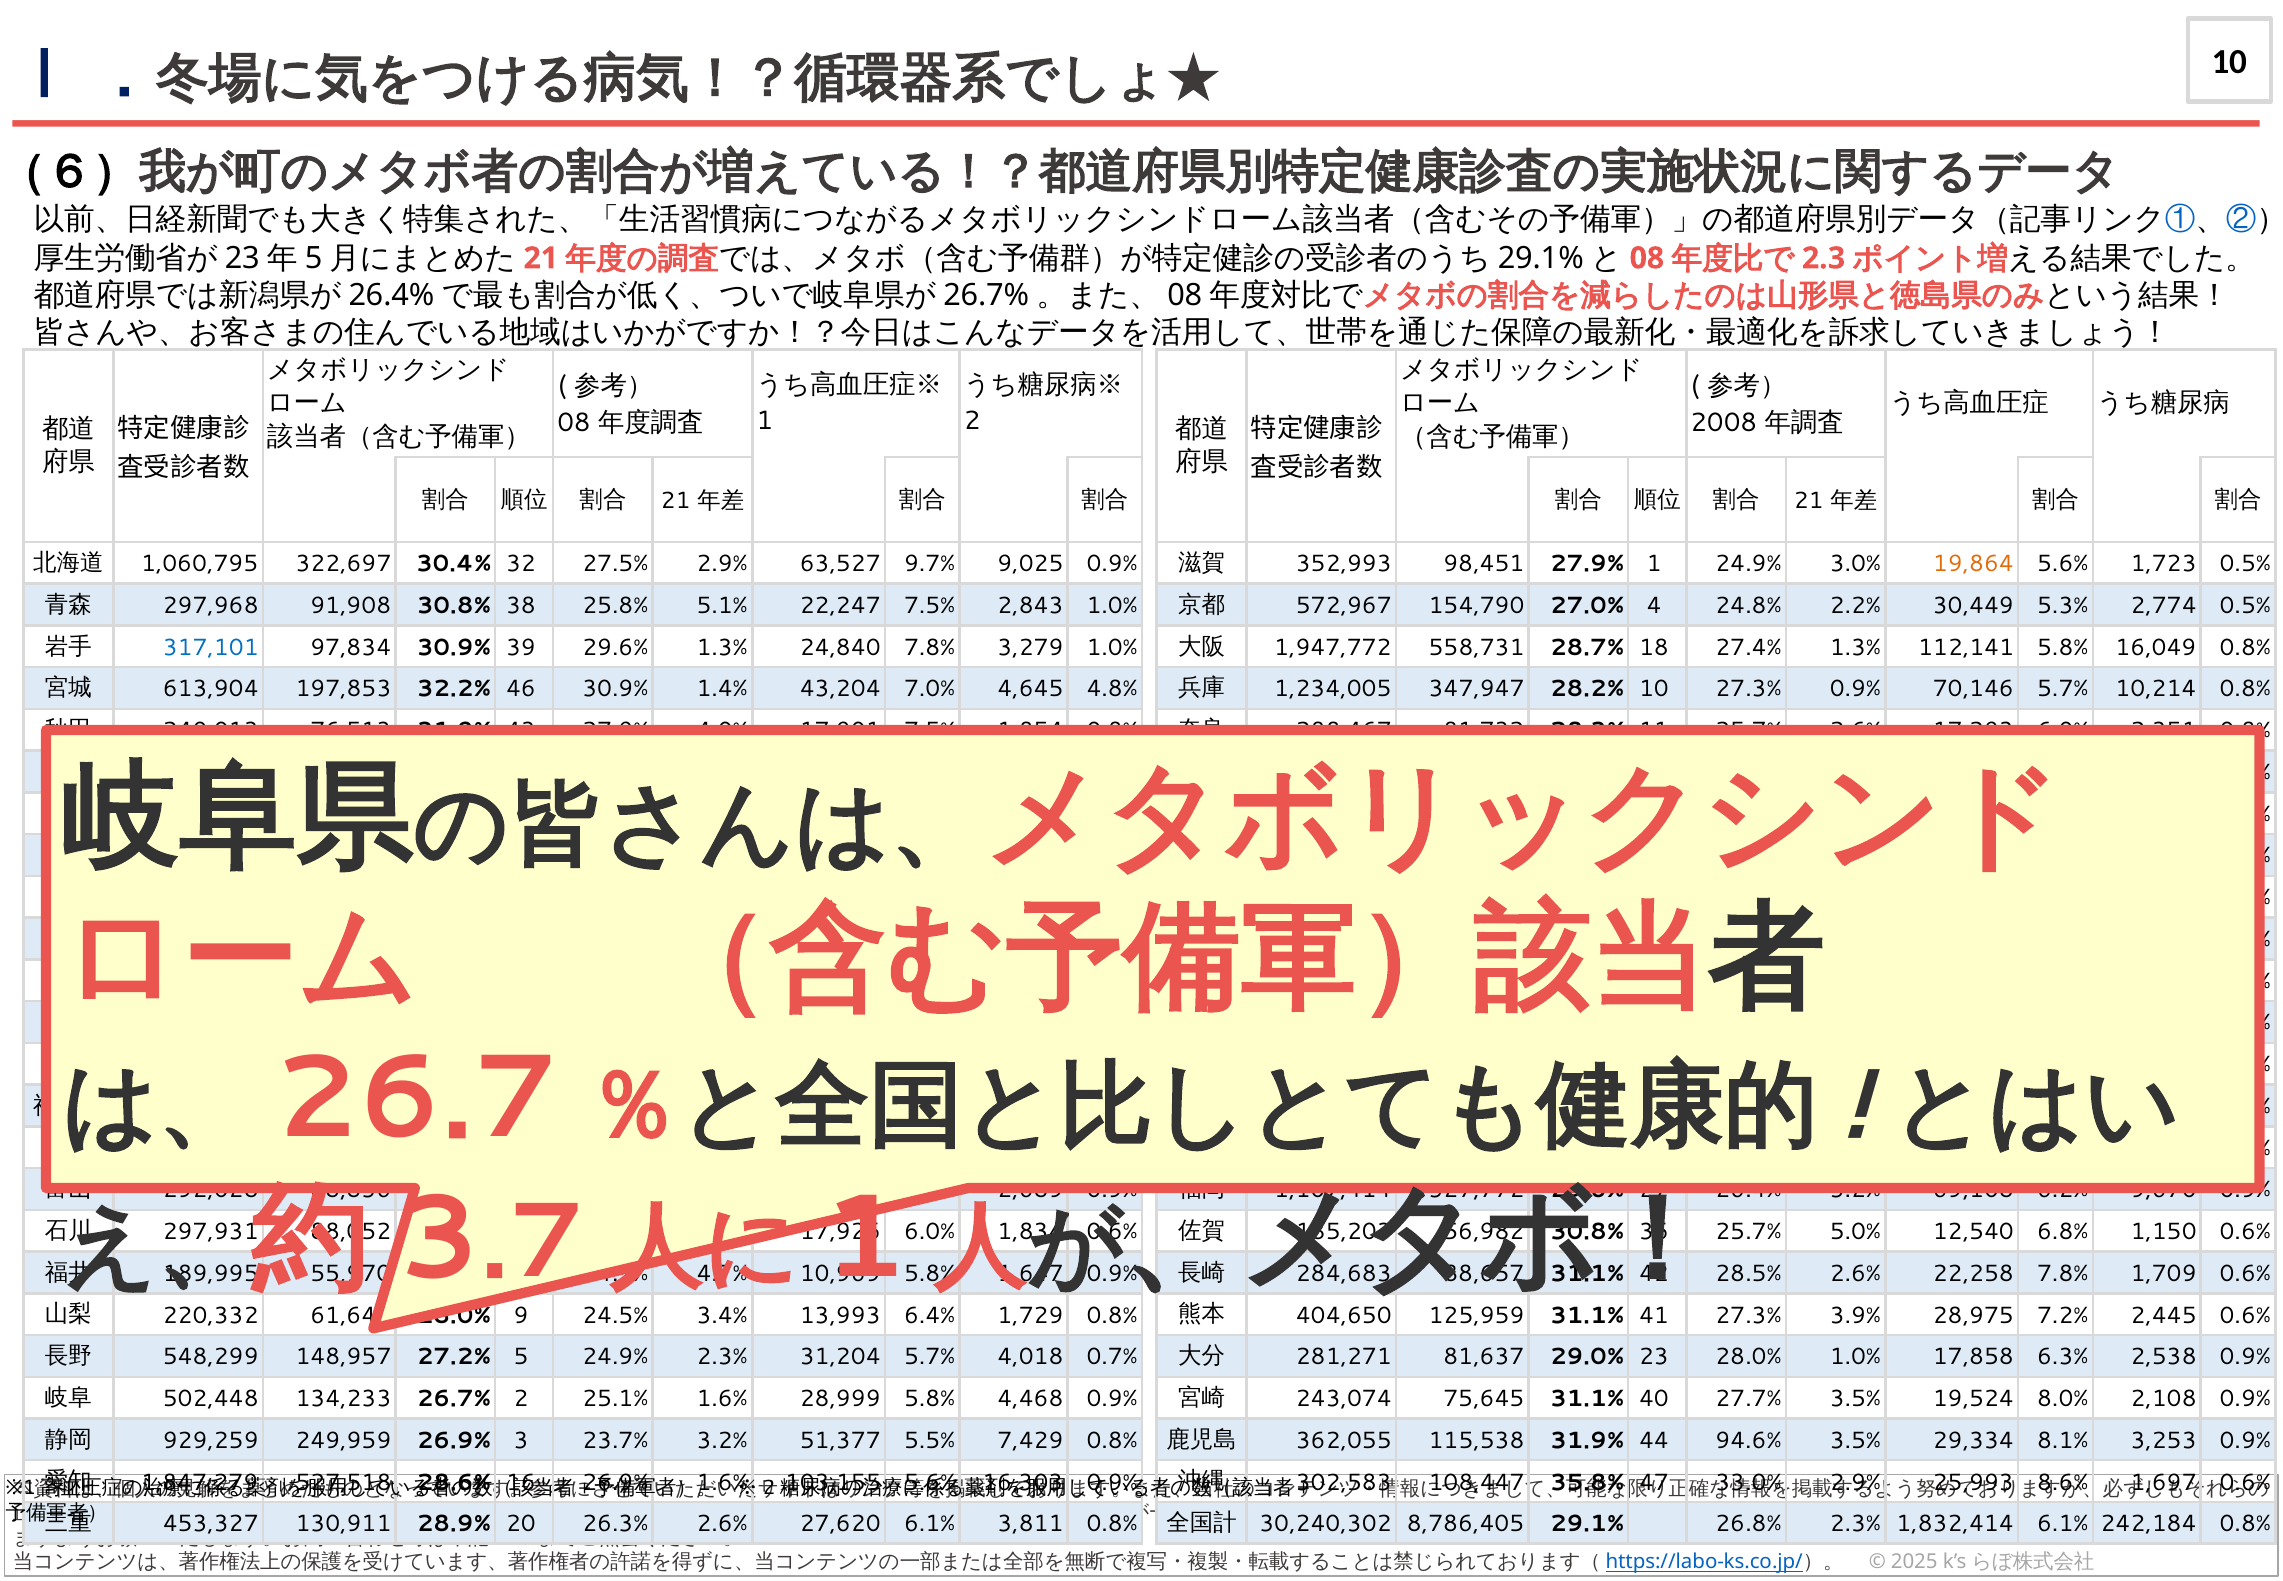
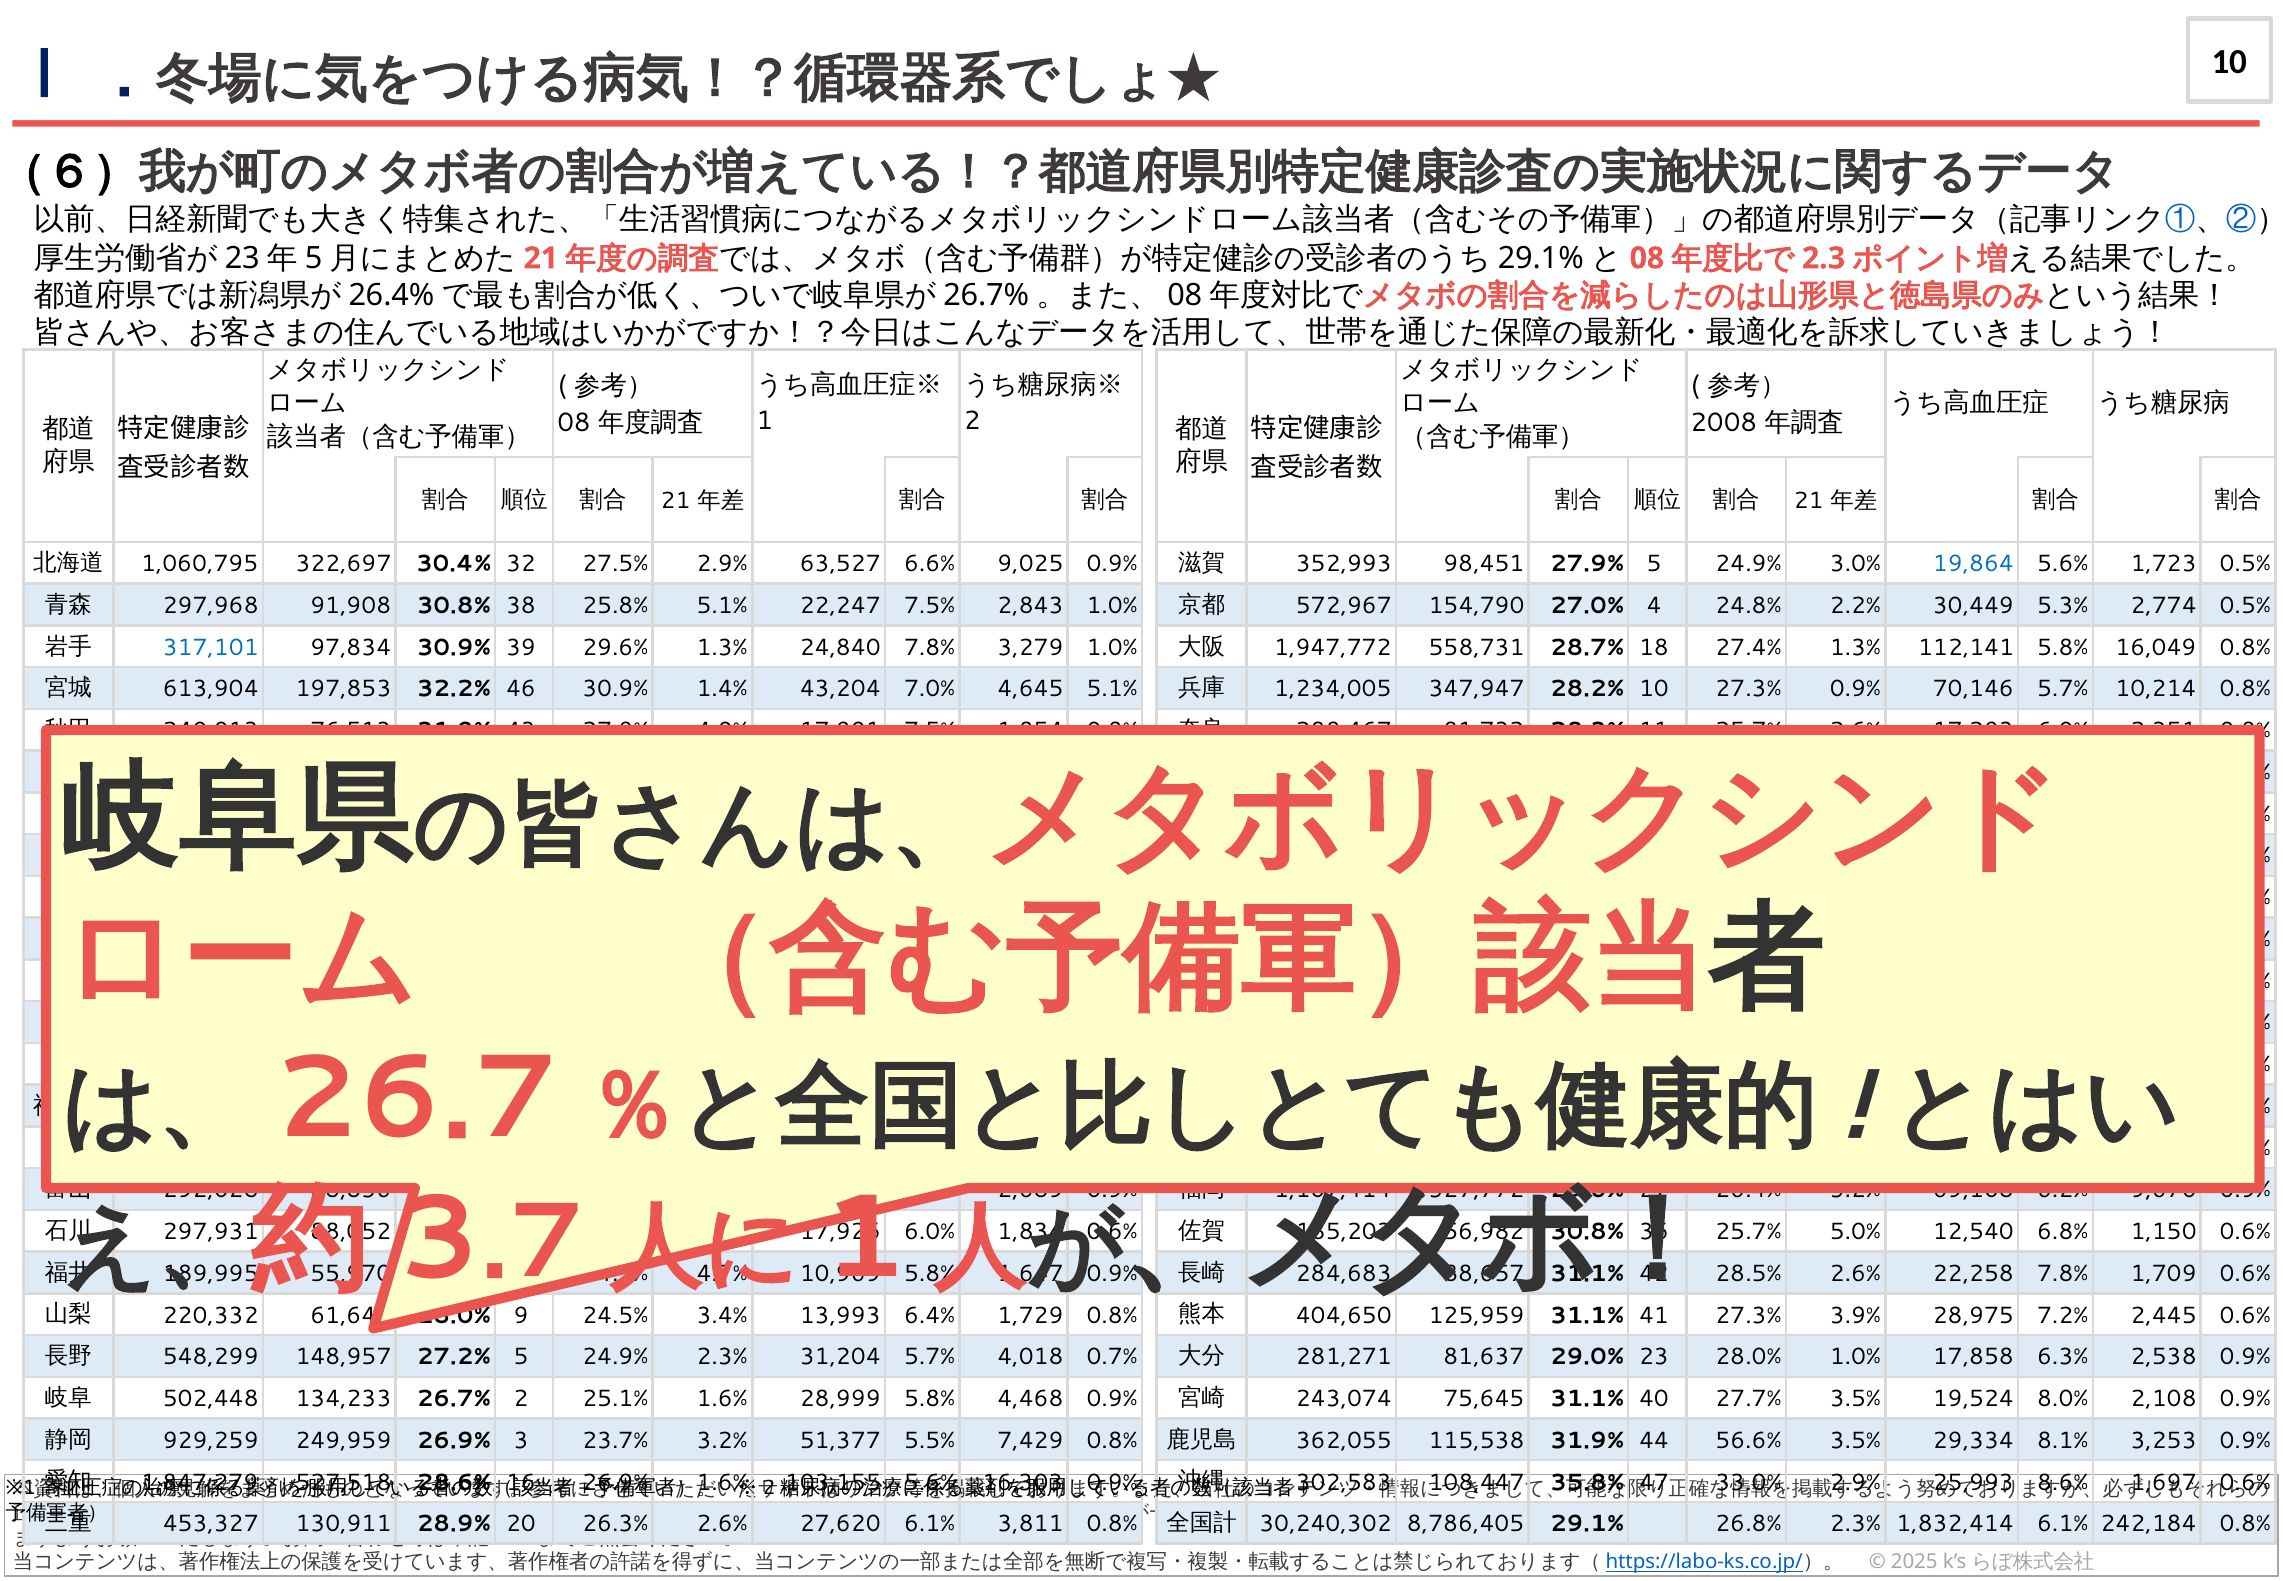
63,527 9.7%: 9.7% -> 6.6%
27.9% 1: 1 -> 5
19,864 colour: orange -> blue
4,645 4.8%: 4.8% -> 5.1%
94.6%: 94.6% -> 56.6%
